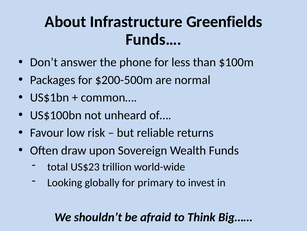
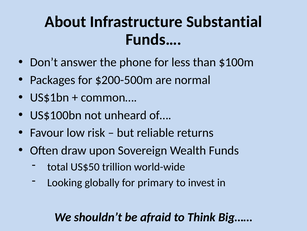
Greenfields: Greenfields -> Substantial
US$23: US$23 -> US$50
